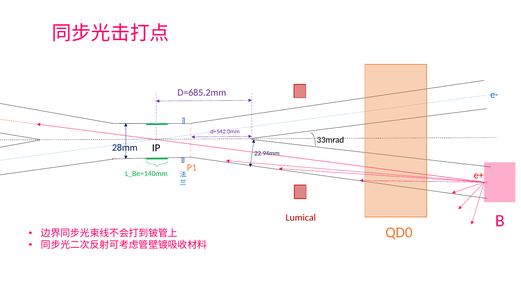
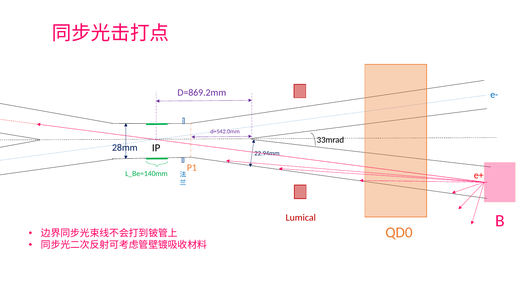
D=685.2mm: D=685.2mm -> D=869.2mm
